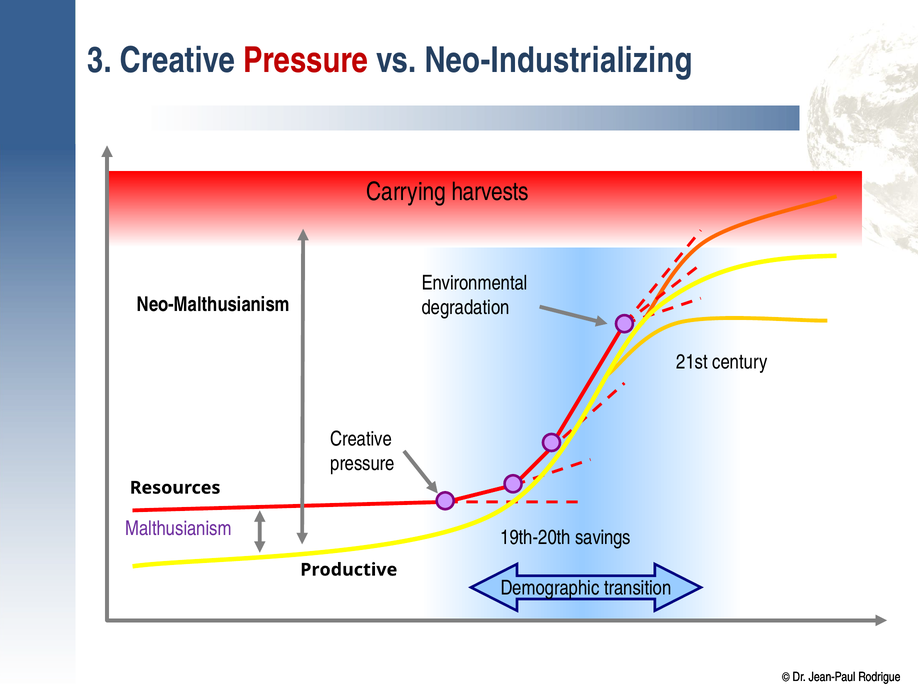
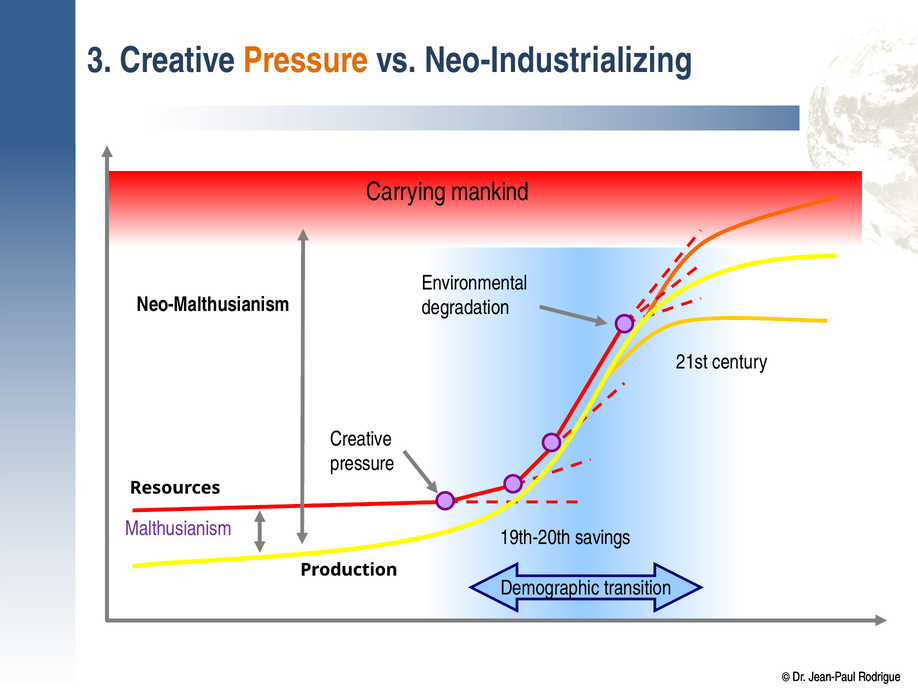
Pressure at (306, 61) colour: red -> orange
harvests: harvests -> mankind
Productive: Productive -> Production
